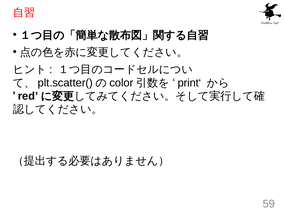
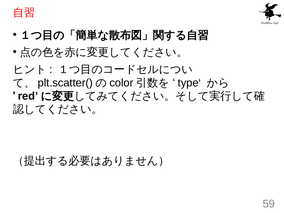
print‘: print‘ -> type‘
